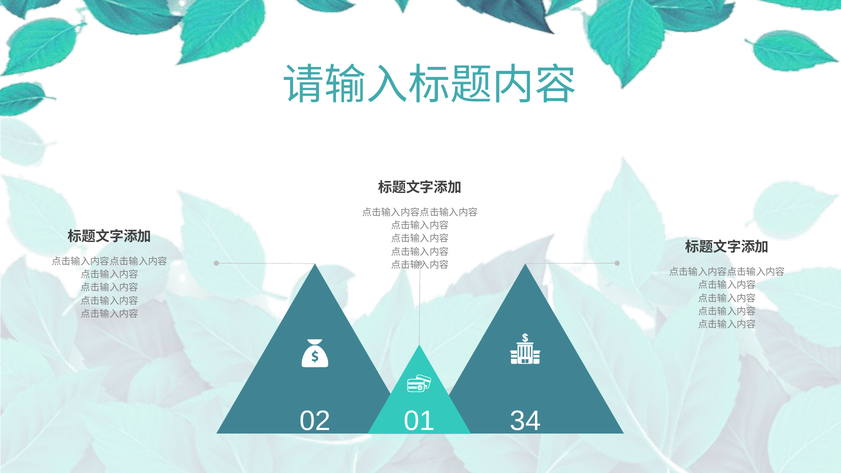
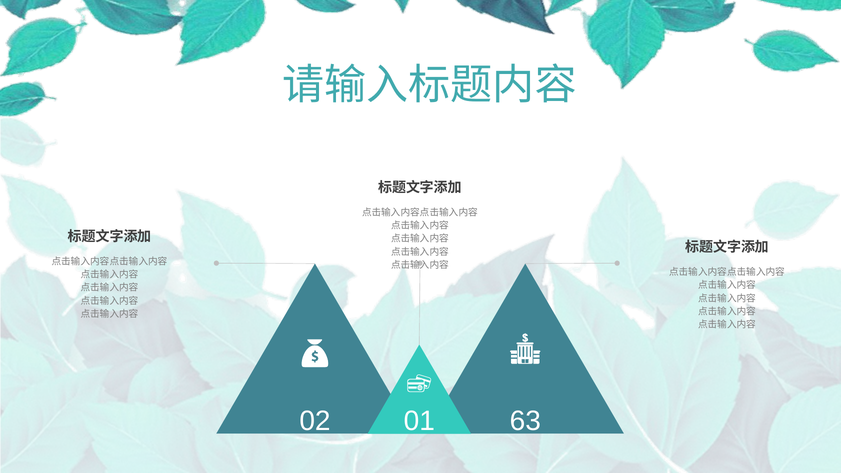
34: 34 -> 63
